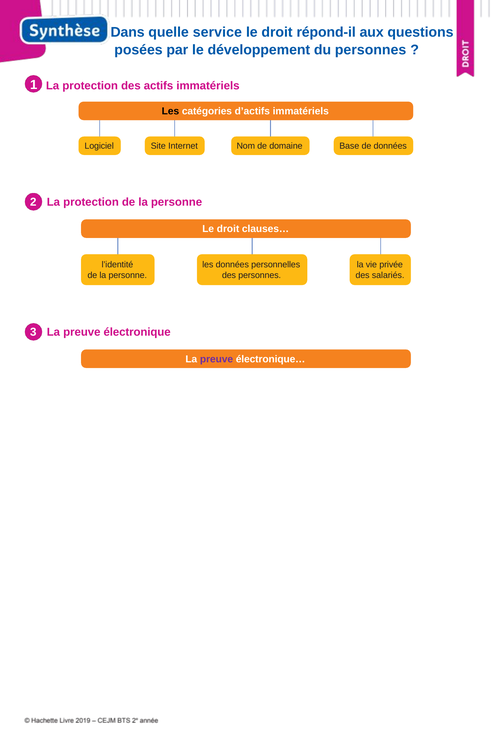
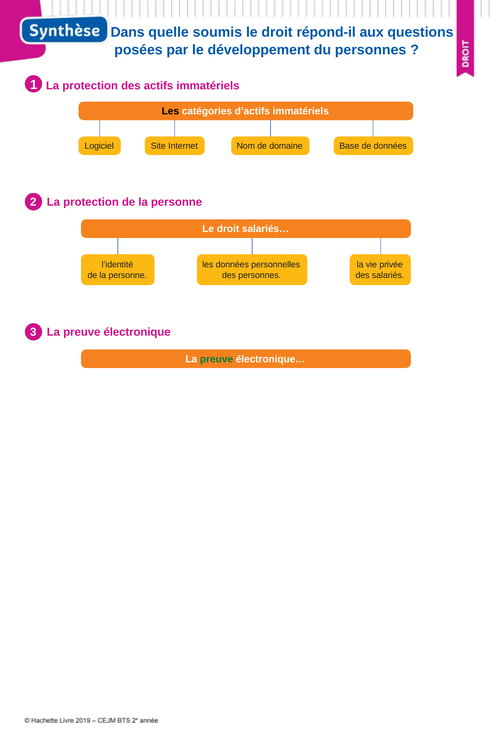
service: service -> soumis
clauses…: clauses… -> salariés…
preuve at (217, 359) colour: purple -> green
